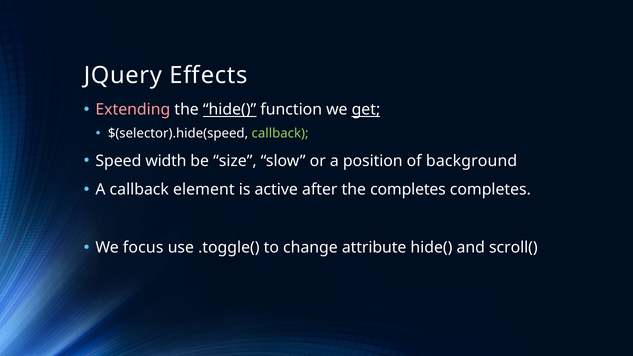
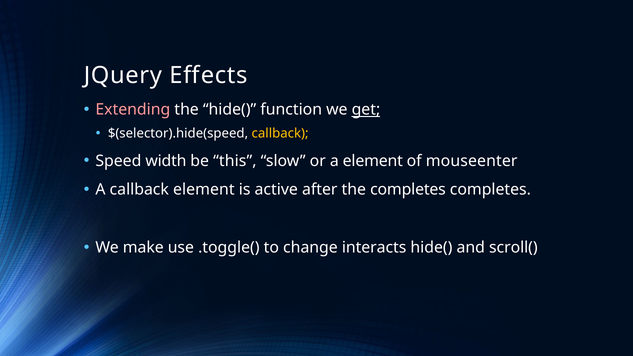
hide( at (230, 110) underline: present -> none
callback at (280, 133) colour: light green -> yellow
size: size -> this
a position: position -> element
background: background -> mouseenter
focus: focus -> make
attribute: attribute -> interacts
